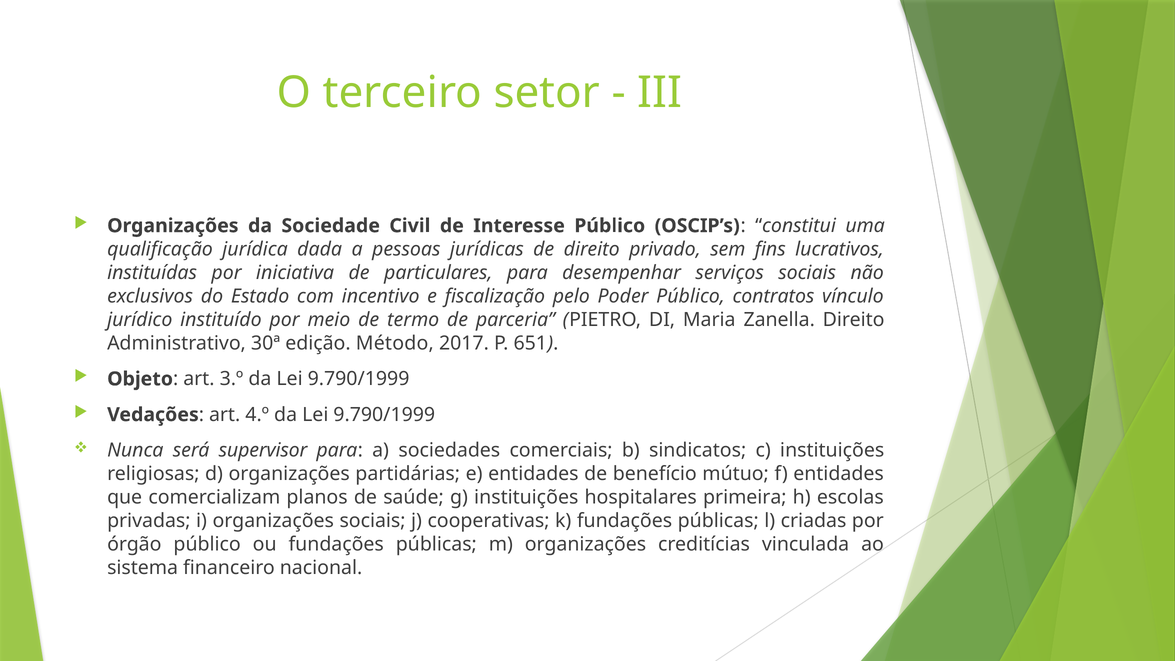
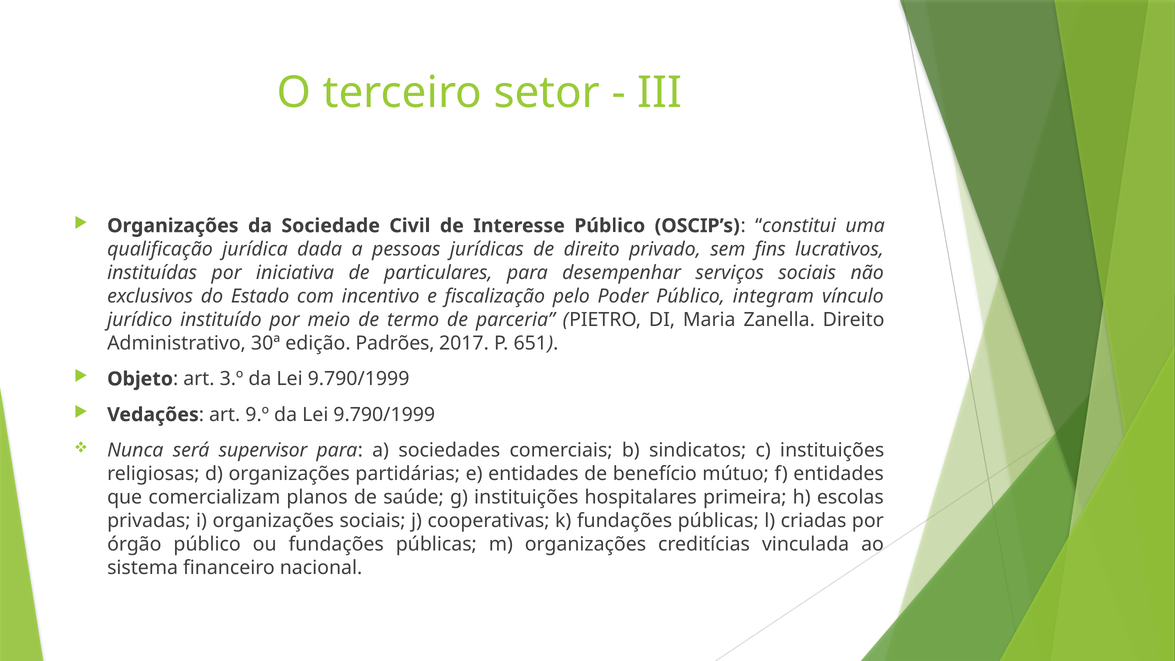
contratos: contratos -> integram
Método: Método -> Padrões
4.º: 4.º -> 9.º
